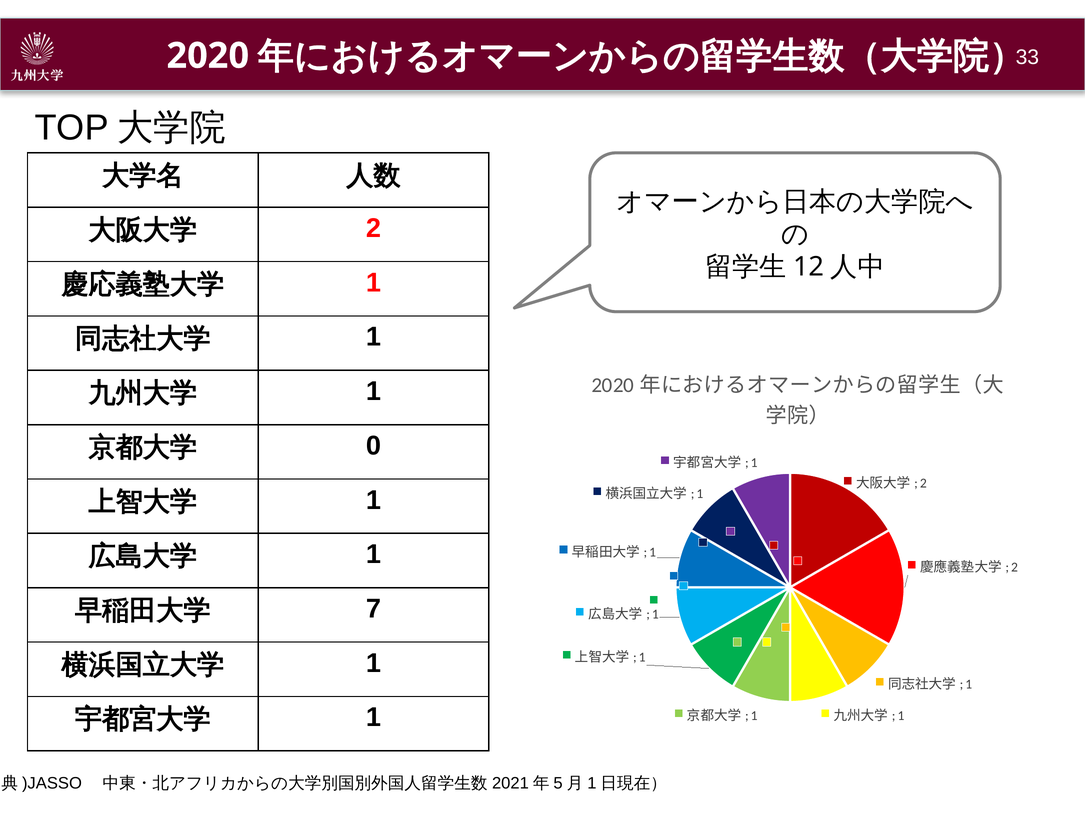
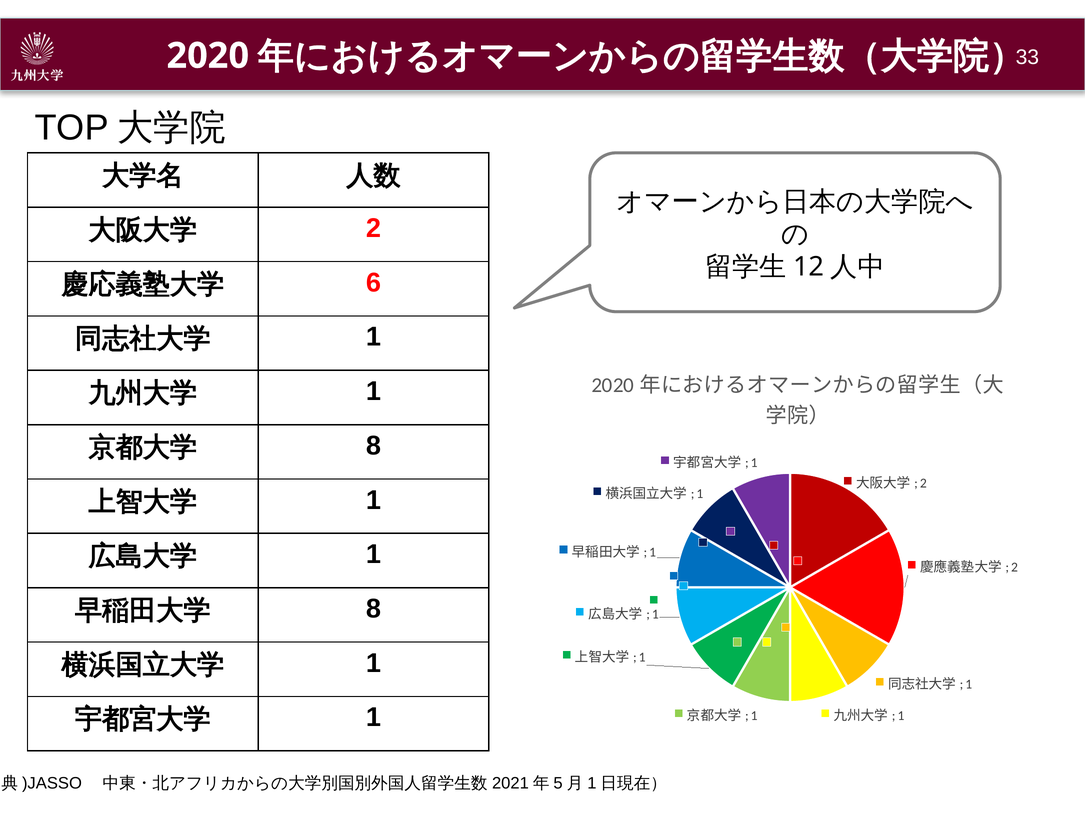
1 at (374, 283): 1 -> 6
0 at (374, 446): 0 -> 8
7 at (374, 609): 7 -> 8
